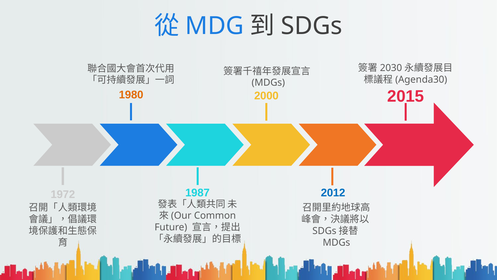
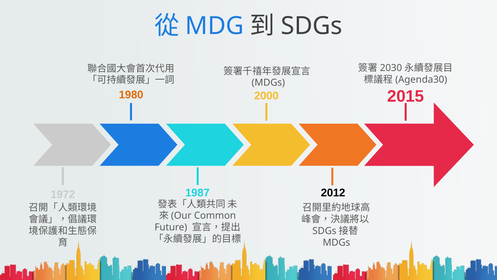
2012 colour: blue -> black
